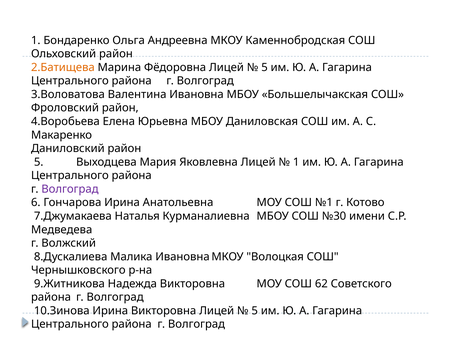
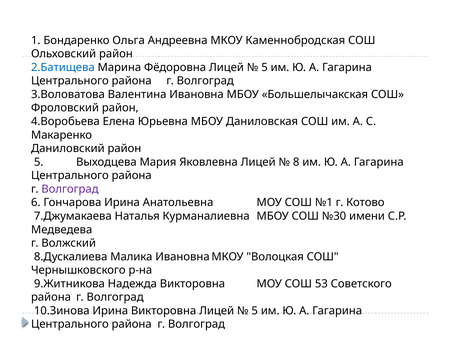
2.Батищева colour: orange -> blue
1 at (296, 162): 1 -> 8
62: 62 -> 53
